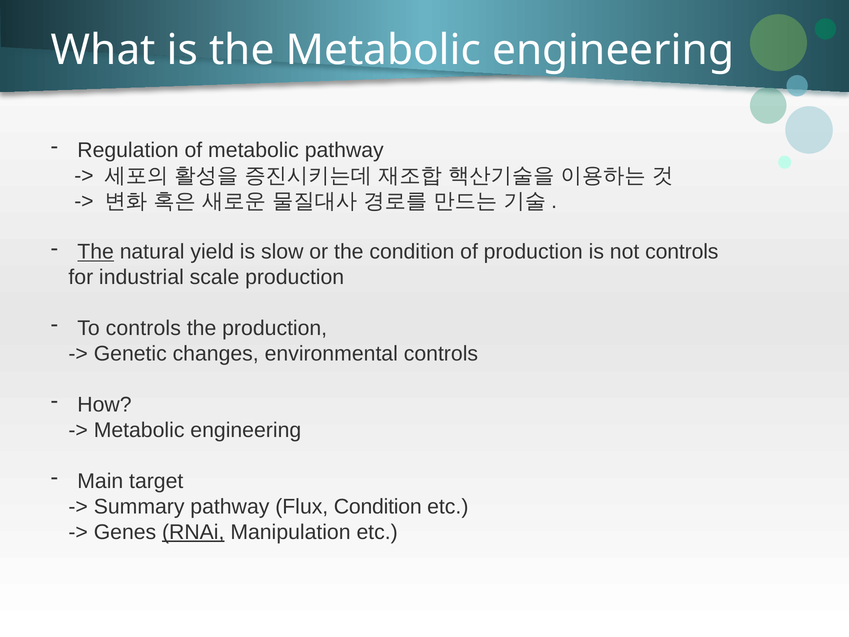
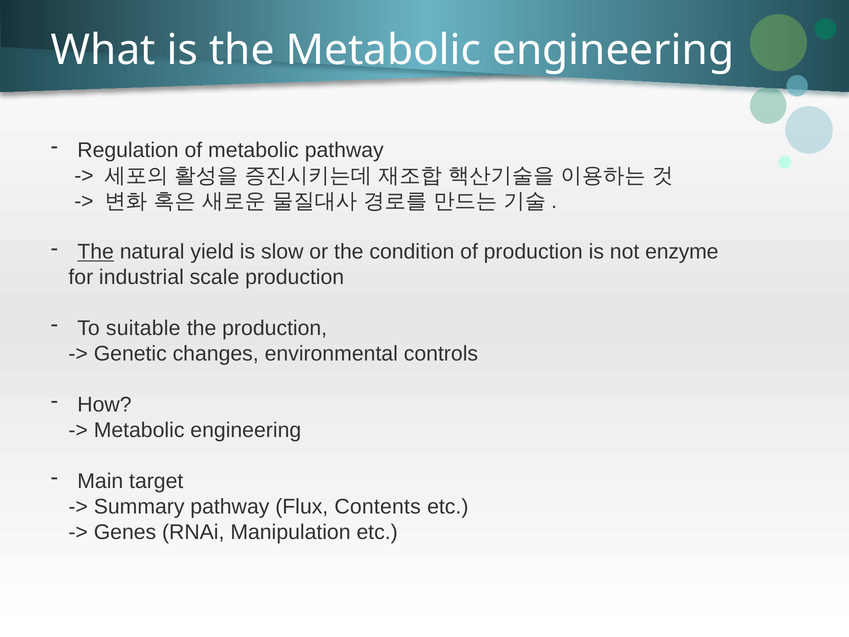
not controls: controls -> enzyme
To controls: controls -> suitable
Flux Condition: Condition -> Contents
RNAi underline: present -> none
